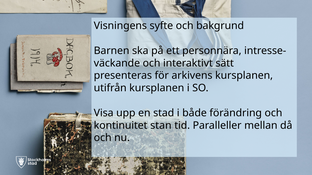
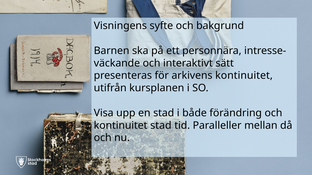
arkivens kursplanen: kursplanen -> kontinuitet
kontinuitet stan: stan -> stad
